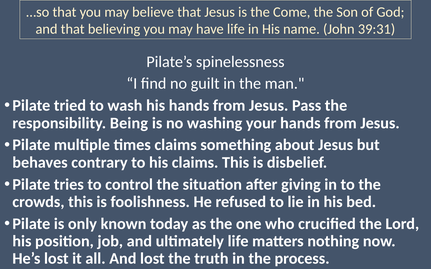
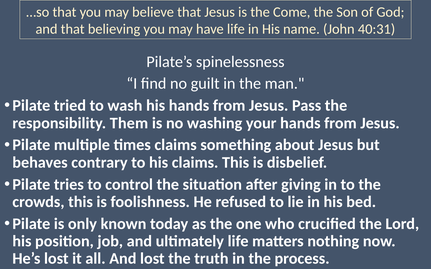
39:31: 39:31 -> 40:31
Being: Being -> Them
